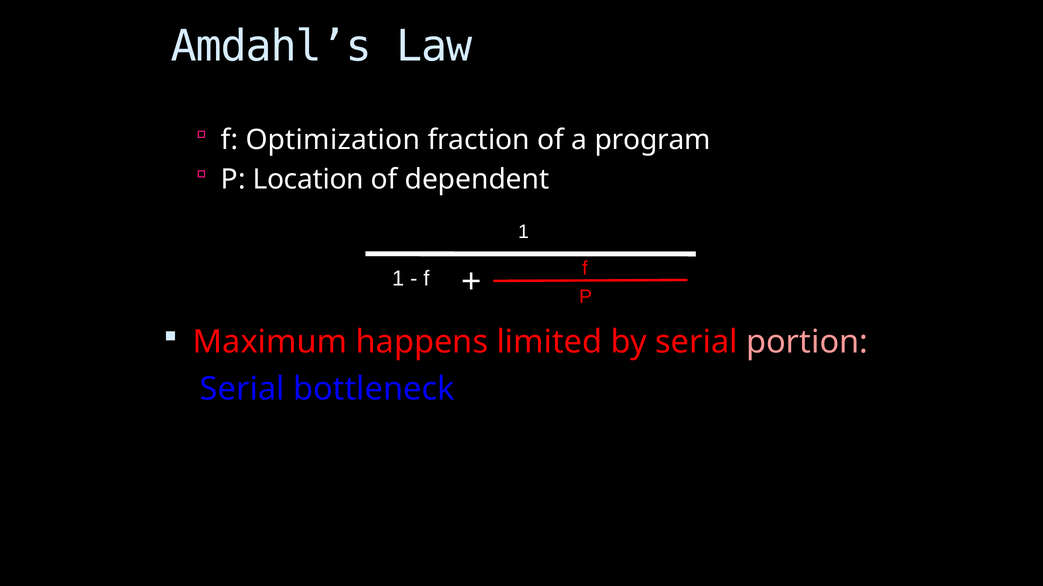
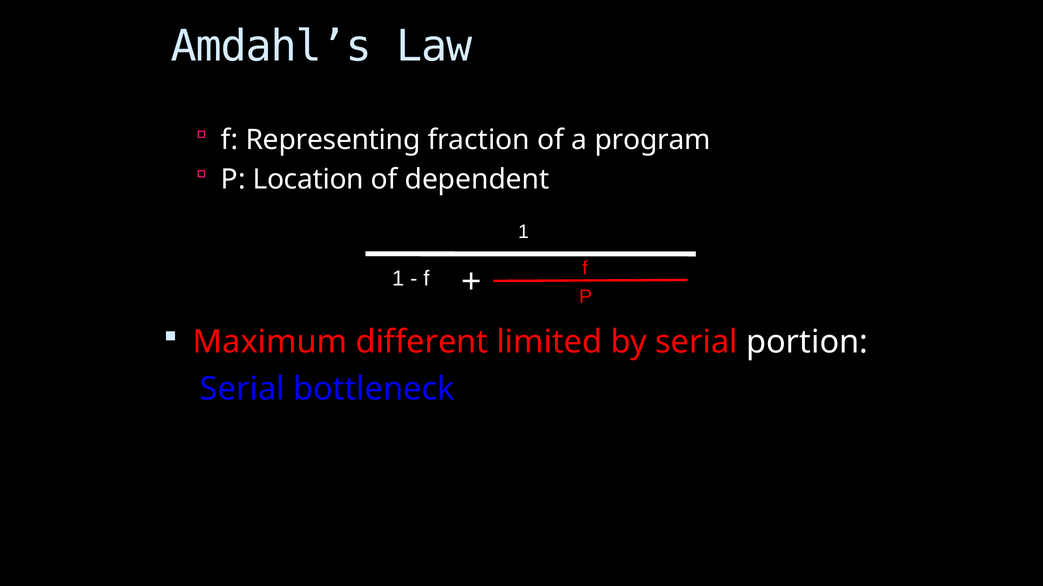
Optimization: Optimization -> Representing
happens: happens -> different
portion colour: pink -> white
